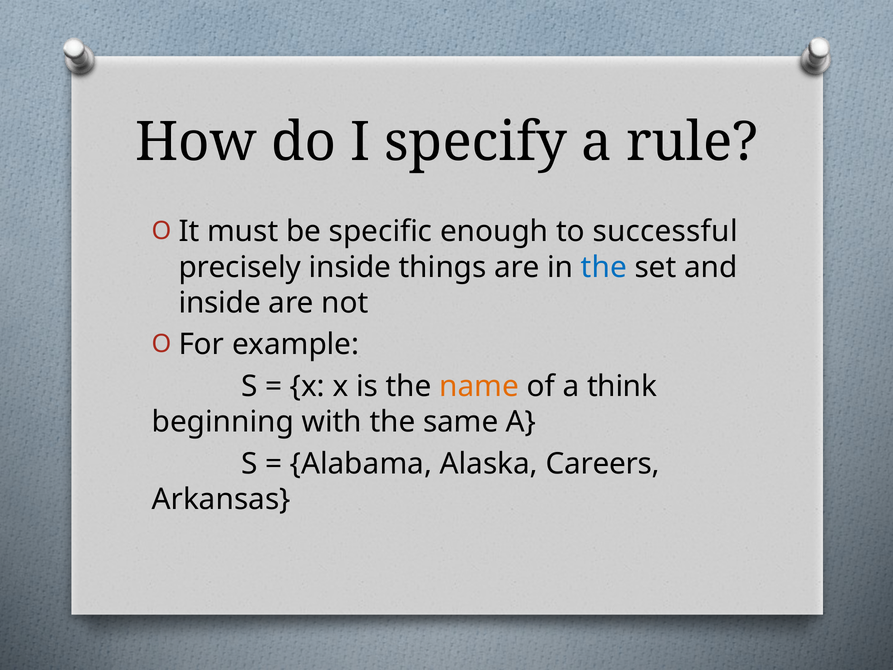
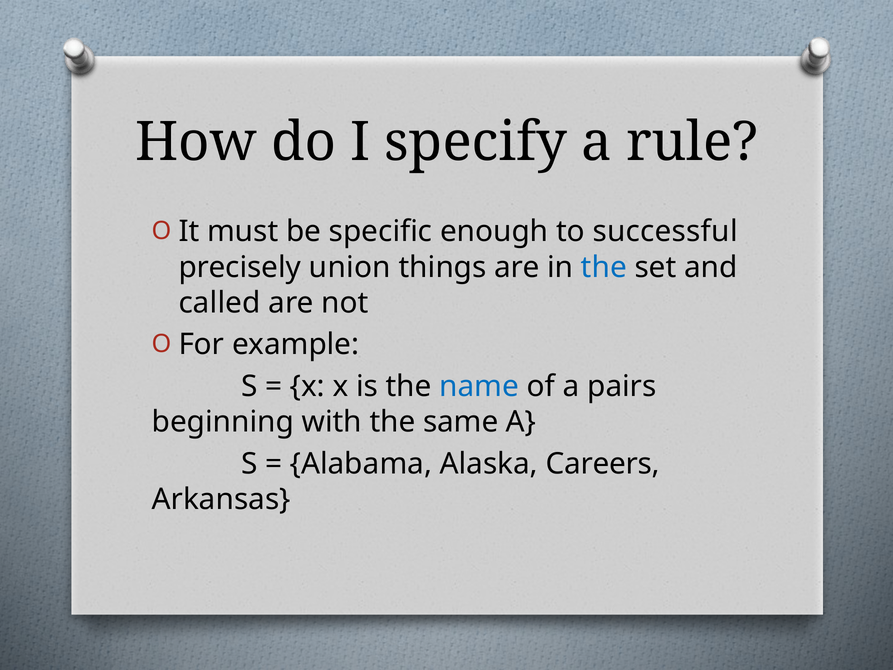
precisely inside: inside -> union
inside at (220, 303): inside -> called
name colour: orange -> blue
think: think -> pairs
